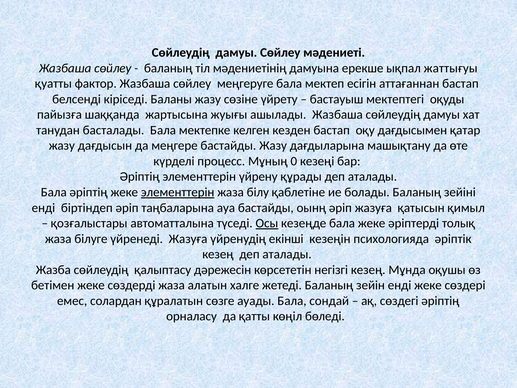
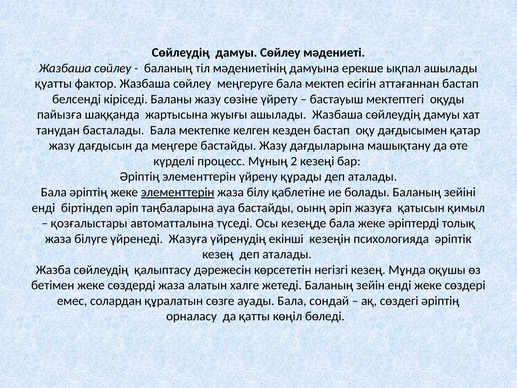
ықпал жаттығуы: жаттығуы -> ашылады
0: 0 -> 2
Осы underline: present -> none
